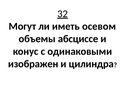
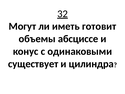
осевом: осевом -> готовит
изображен: изображен -> существует
